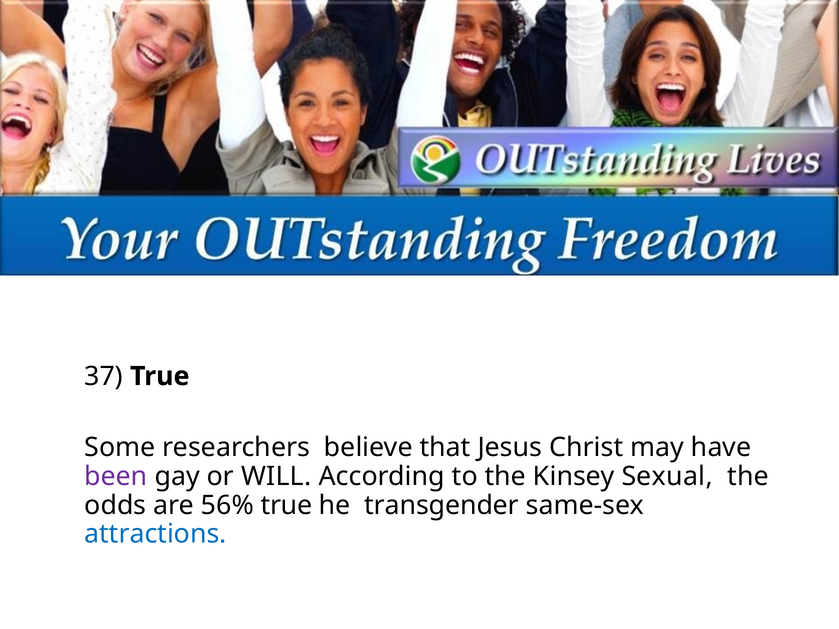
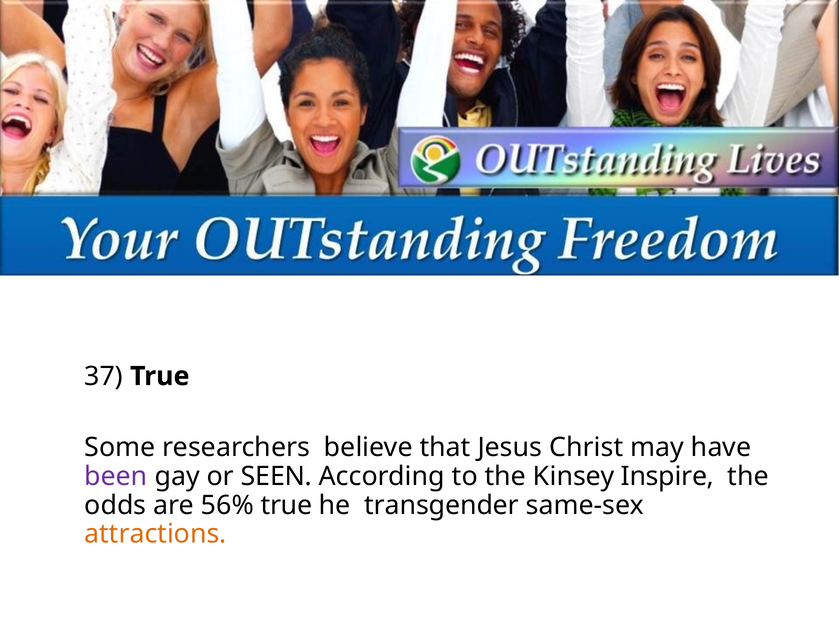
WILL: WILL -> SEEN
Sexual: Sexual -> Inspire
attractions colour: blue -> orange
